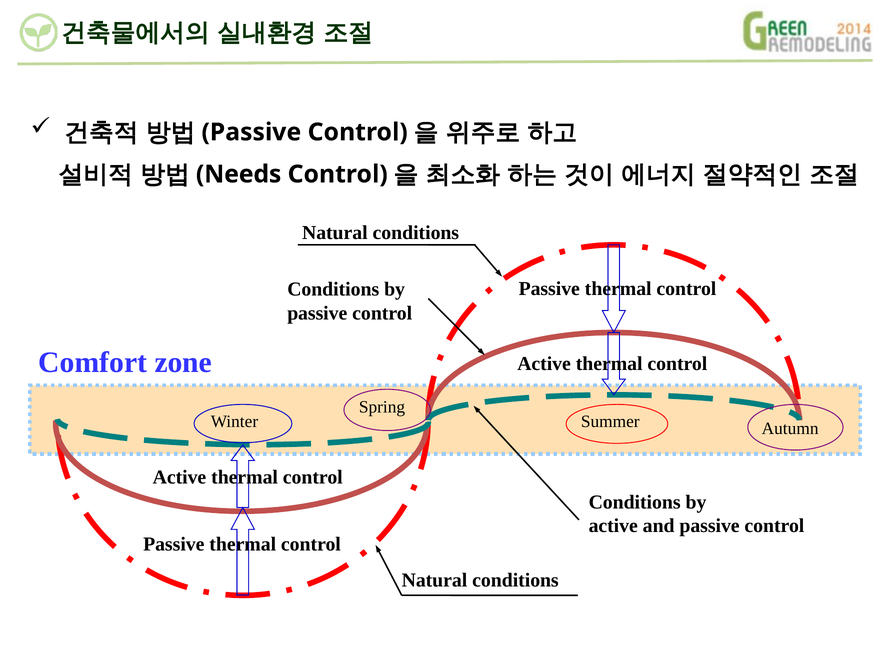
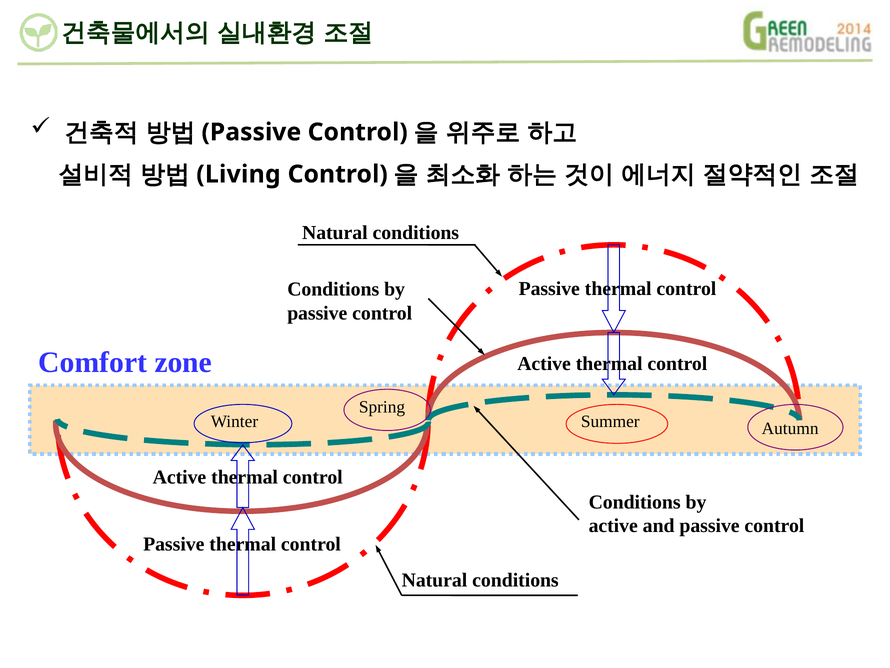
Needs: Needs -> Living
